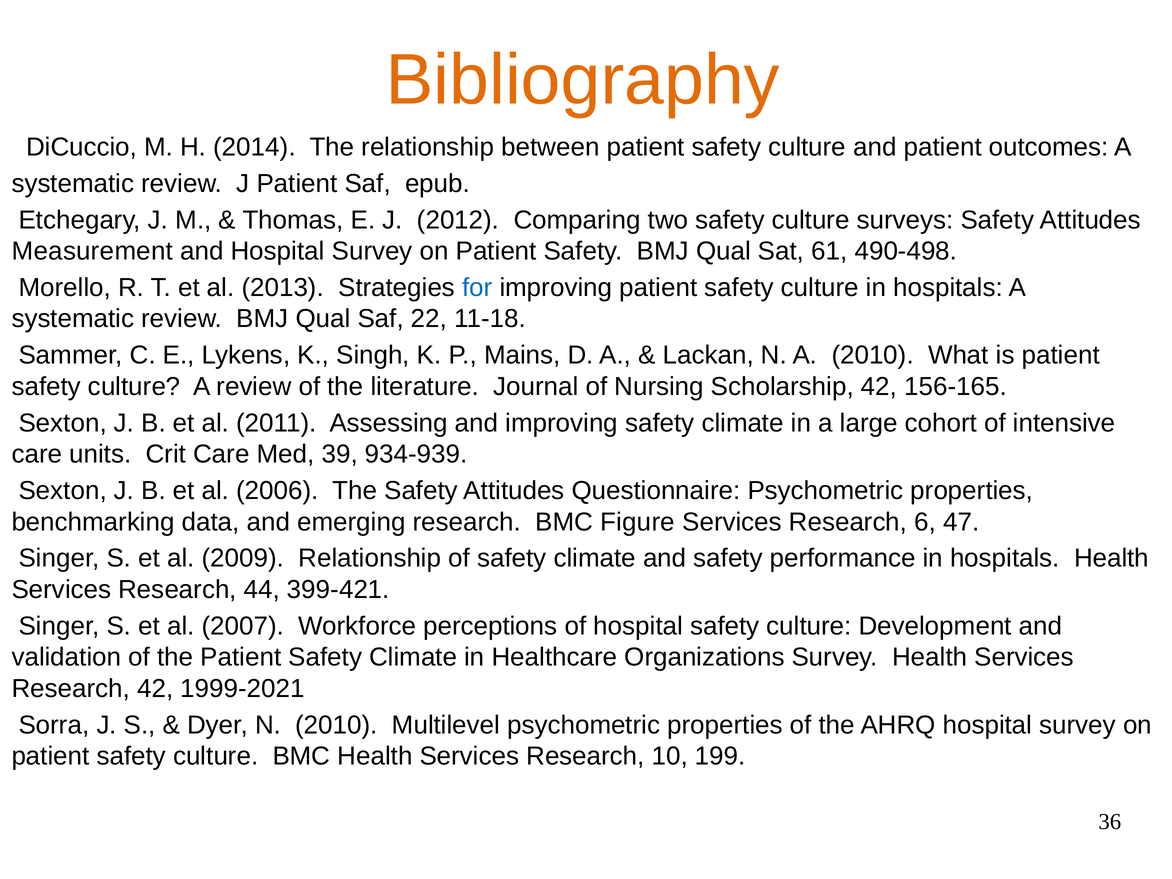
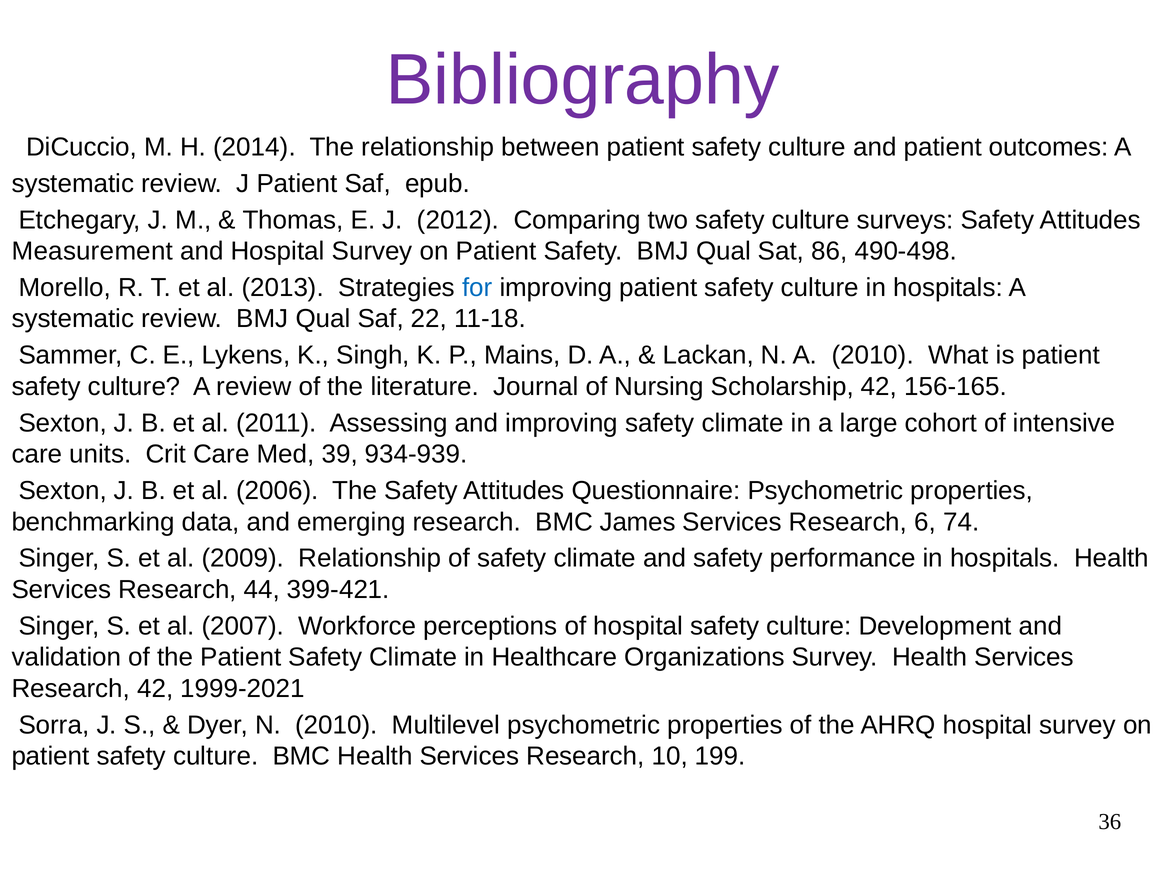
Bibliography colour: orange -> purple
61: 61 -> 86
Figure: Figure -> James
47: 47 -> 74
